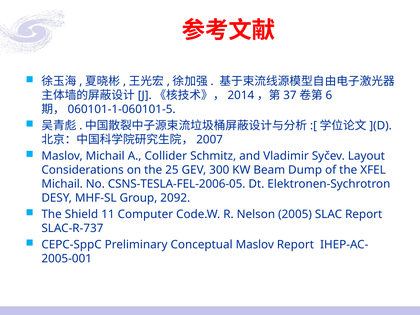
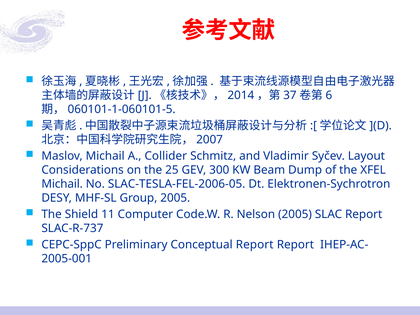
CSNS-TESLA-FEL-2006-05: CSNS-TESLA-FEL-2006-05 -> SLAC-TESLA-FEL-2006-05
Group 2092: 2092 -> 2005
Conceptual Maslov: Maslov -> Report
